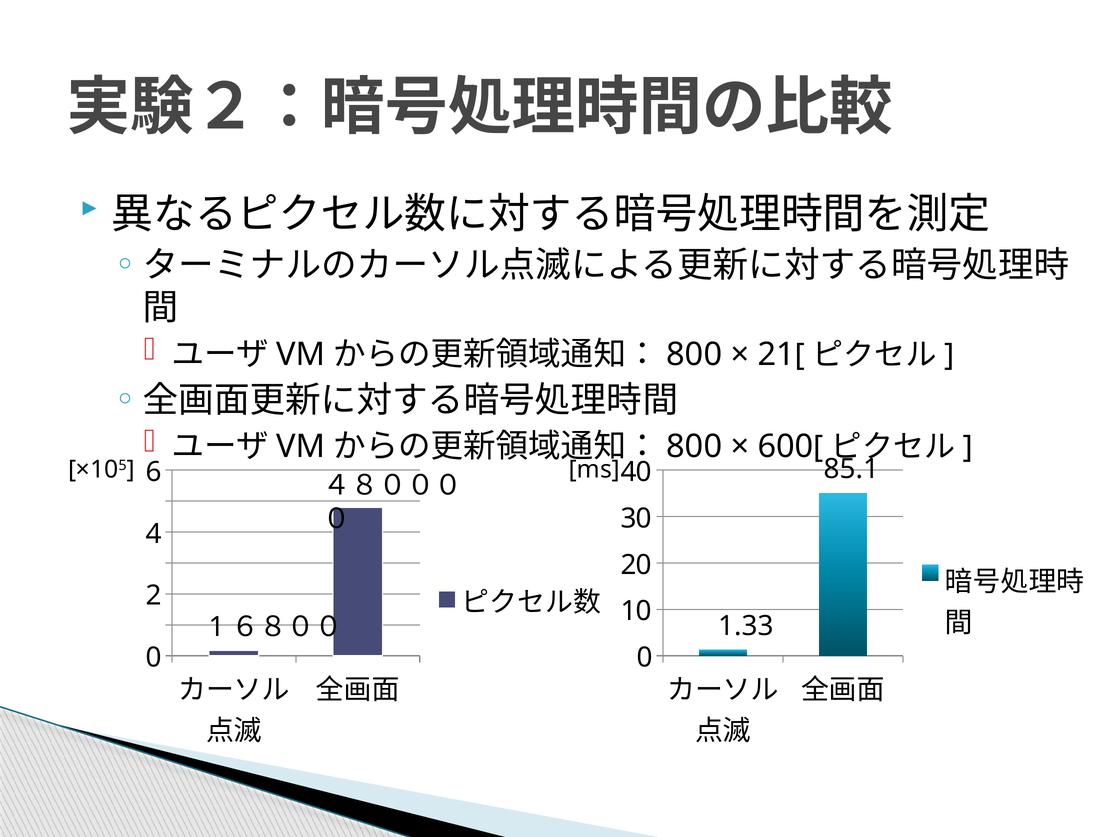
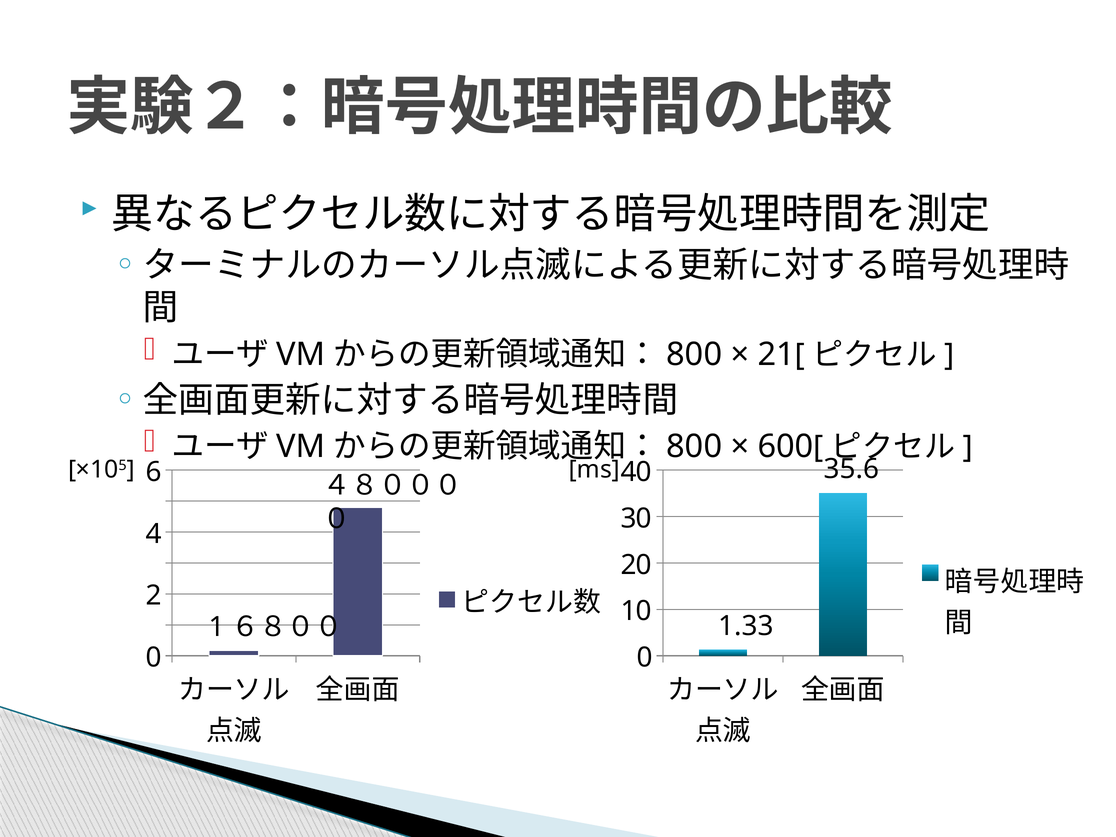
85.1: 85.1 -> 35.6
